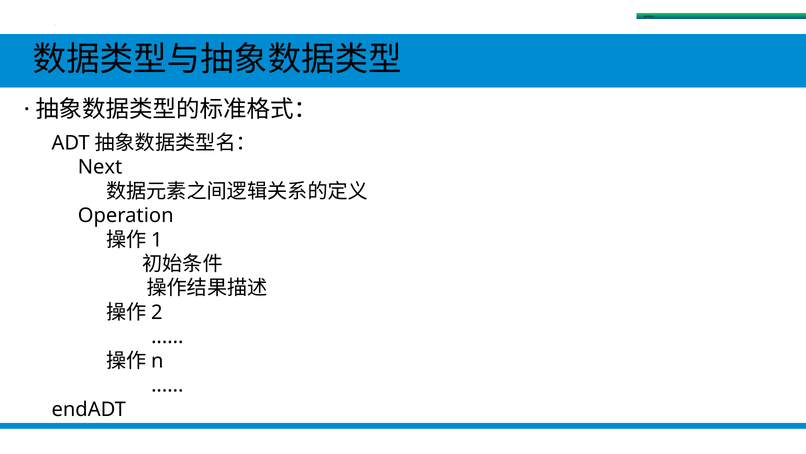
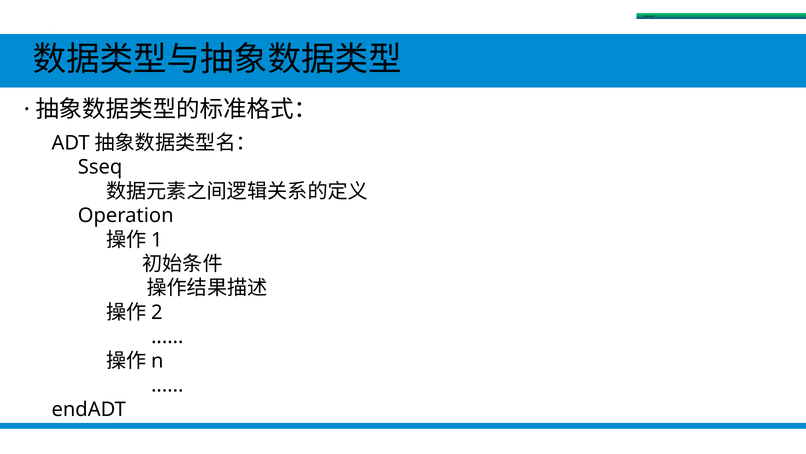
Next: Next -> Sseq
